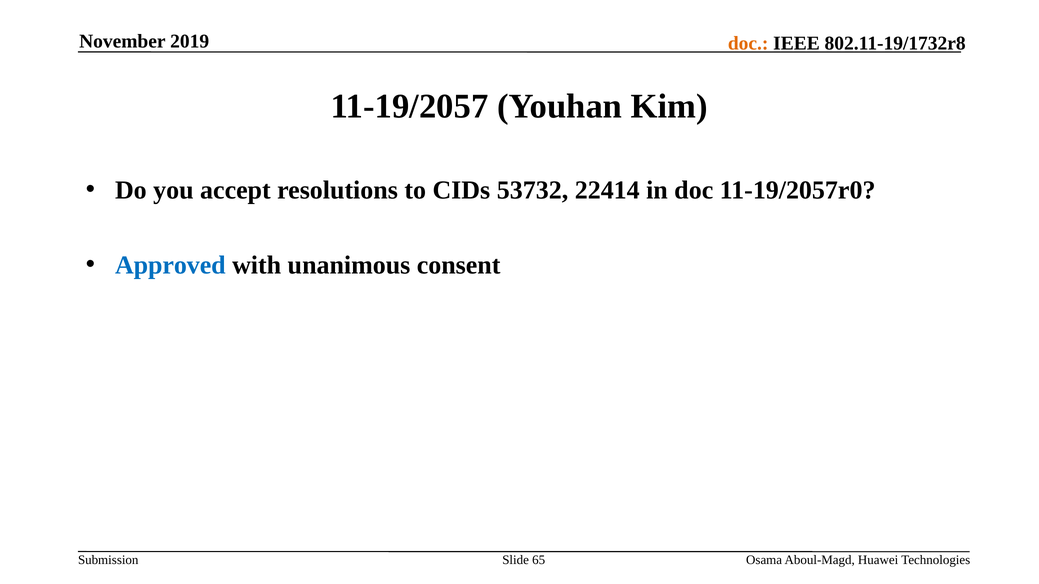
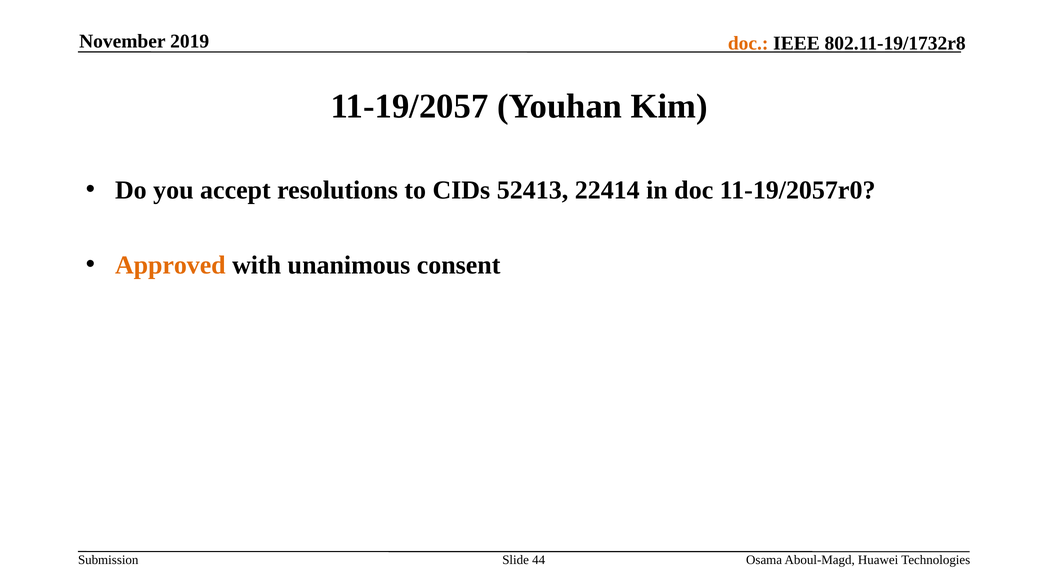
53732: 53732 -> 52413
Approved colour: blue -> orange
65: 65 -> 44
